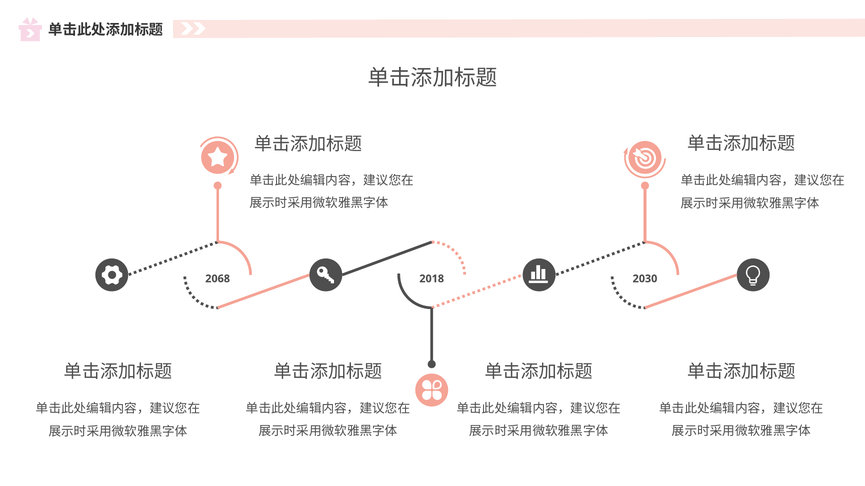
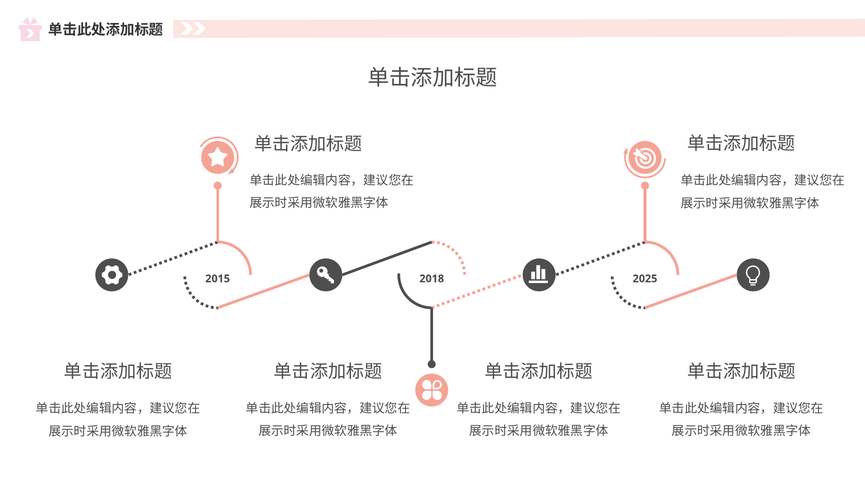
2068: 2068 -> 2015
2030: 2030 -> 2025
